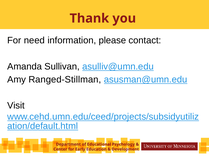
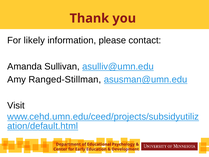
need: need -> likely
